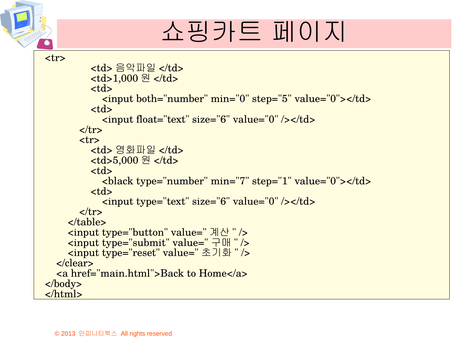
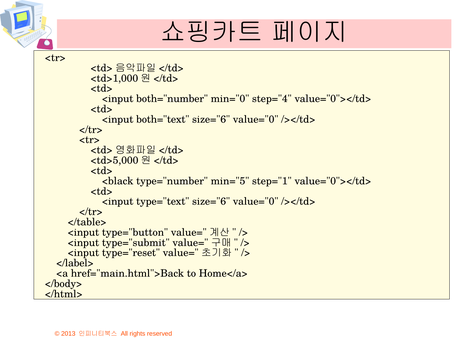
step="5: step="5 -> step="4
float="text: float="text -> both="text
min="7: min="7 -> min="5
</clear>: </clear> -> </label>
